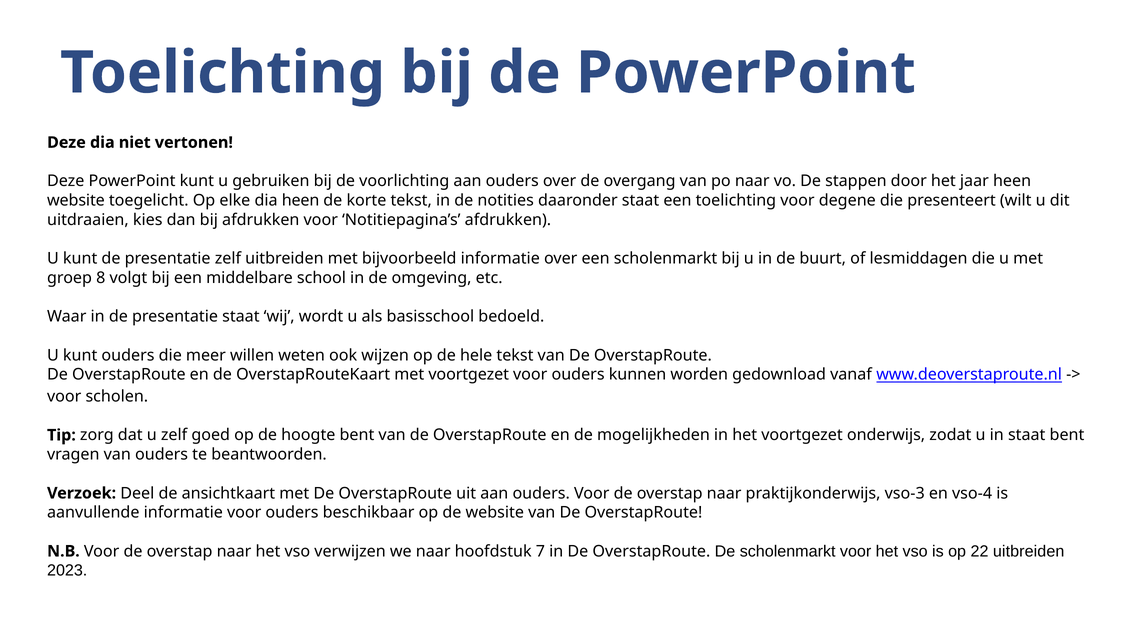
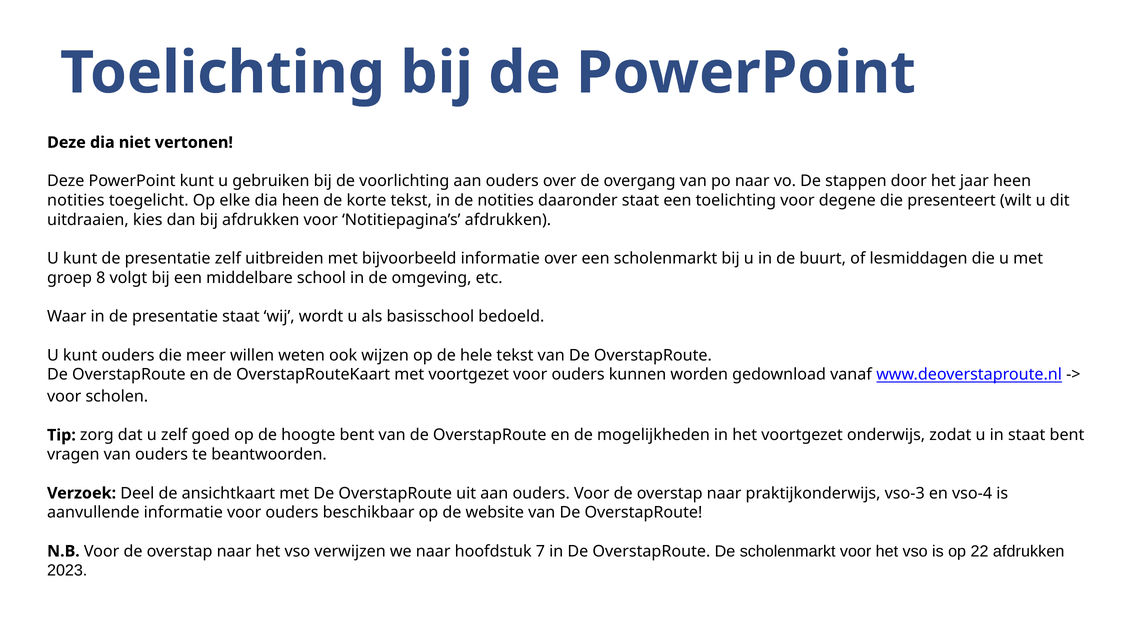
website at (76, 201): website -> notities
22 uitbreiden: uitbreiden -> afdrukken
